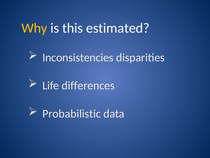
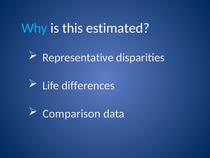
Why colour: yellow -> light blue
Inconsistencies: Inconsistencies -> Representative
Probabilistic: Probabilistic -> Comparison
